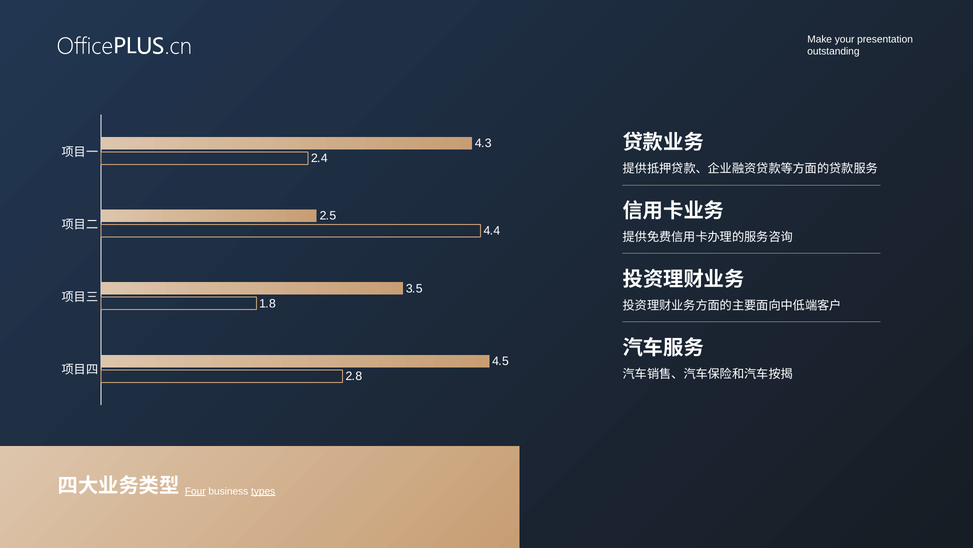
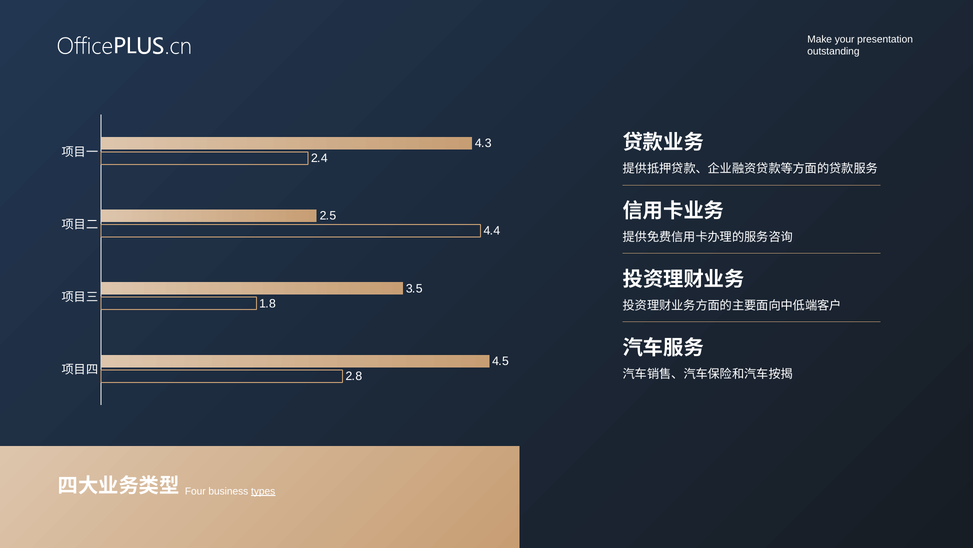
Four underline: present -> none
